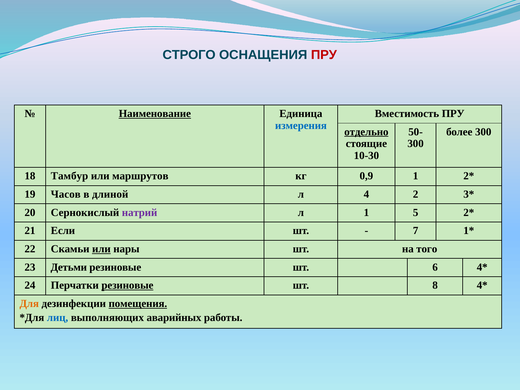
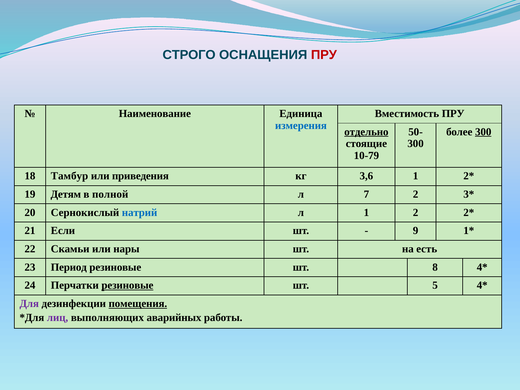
Наименование underline: present -> none
300 at (483, 132) underline: none -> present
10-30: 10-30 -> 10-79
маршрутов: маршрутов -> приведения
0,9: 0,9 -> 3,6
Часов: Часов -> Детям
длиной: длиной -> полной
4: 4 -> 7
натрий colour: purple -> blue
1 5: 5 -> 2
7: 7 -> 9
или at (101, 249) underline: present -> none
того: того -> есть
Детьми: Детьми -> Период
6: 6 -> 8
8: 8 -> 5
Для colour: orange -> purple
лиц colour: blue -> purple
